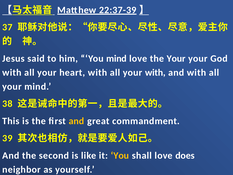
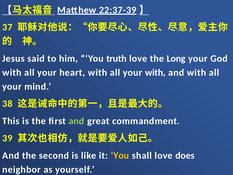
You mind: mind -> truth
the Your: Your -> Long
and at (76, 121) colour: yellow -> light green
